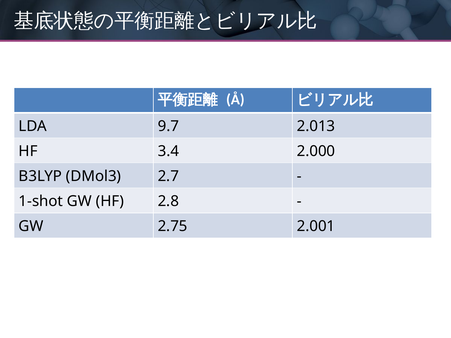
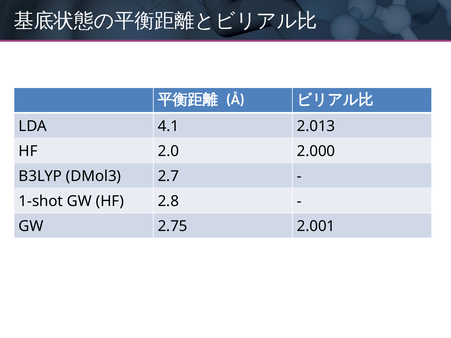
9.7: 9.7 -> 4.1
3.4: 3.4 -> 2.0
